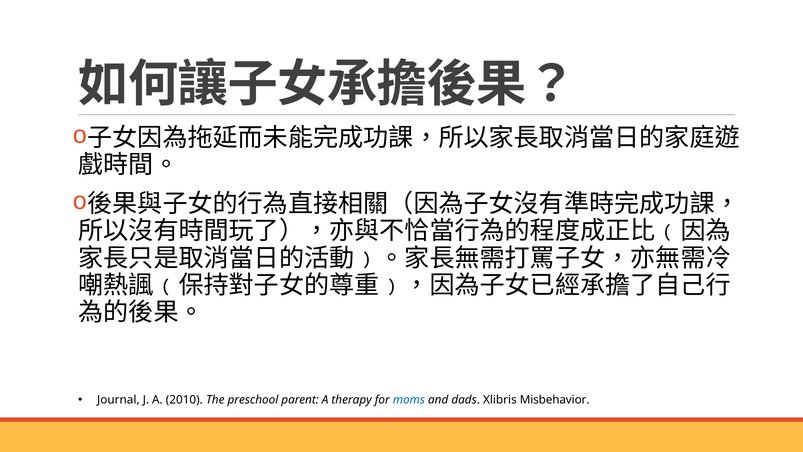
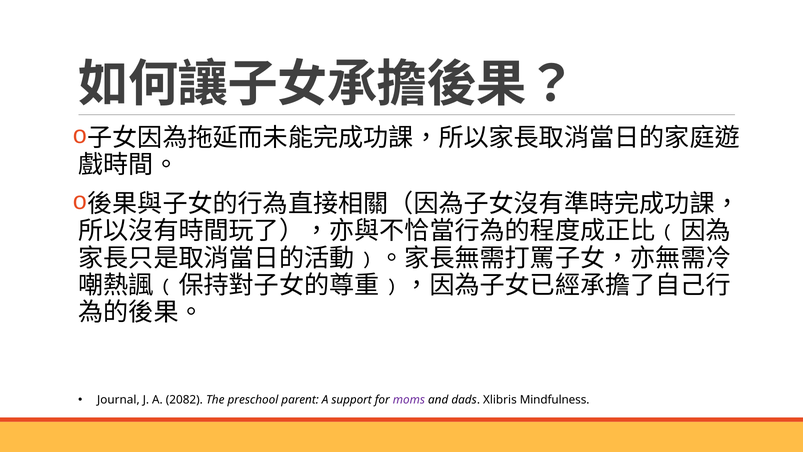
2010: 2010 -> 2082
therapy: therapy -> support
moms colour: blue -> purple
Misbehavior: Misbehavior -> Mindfulness
